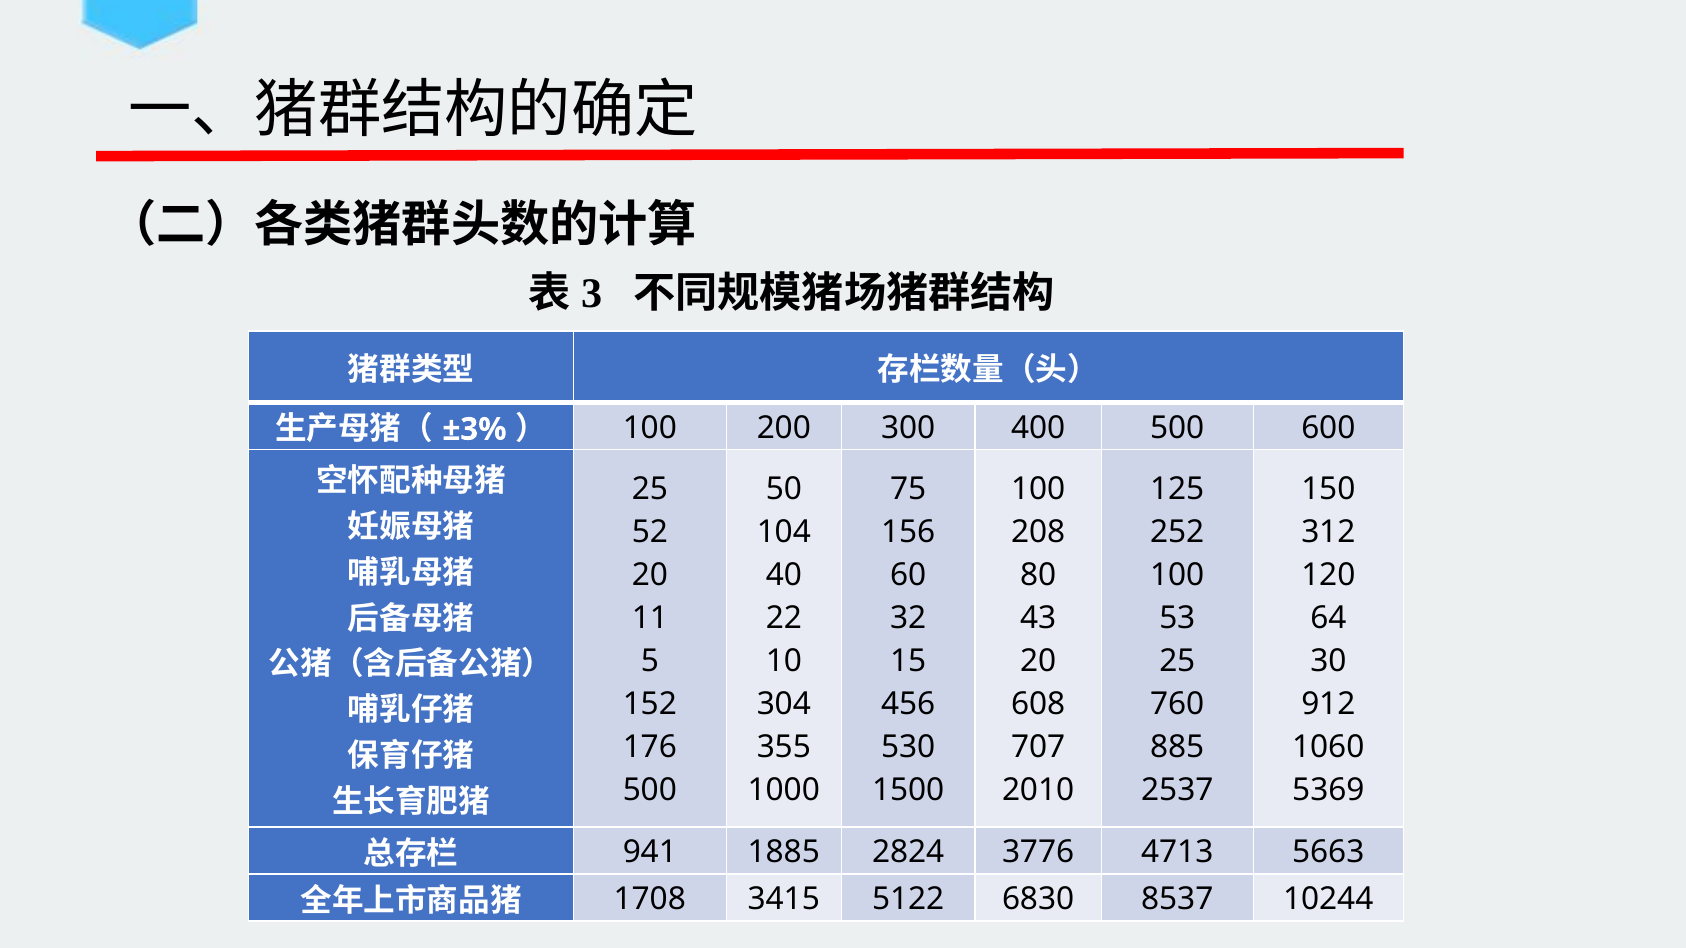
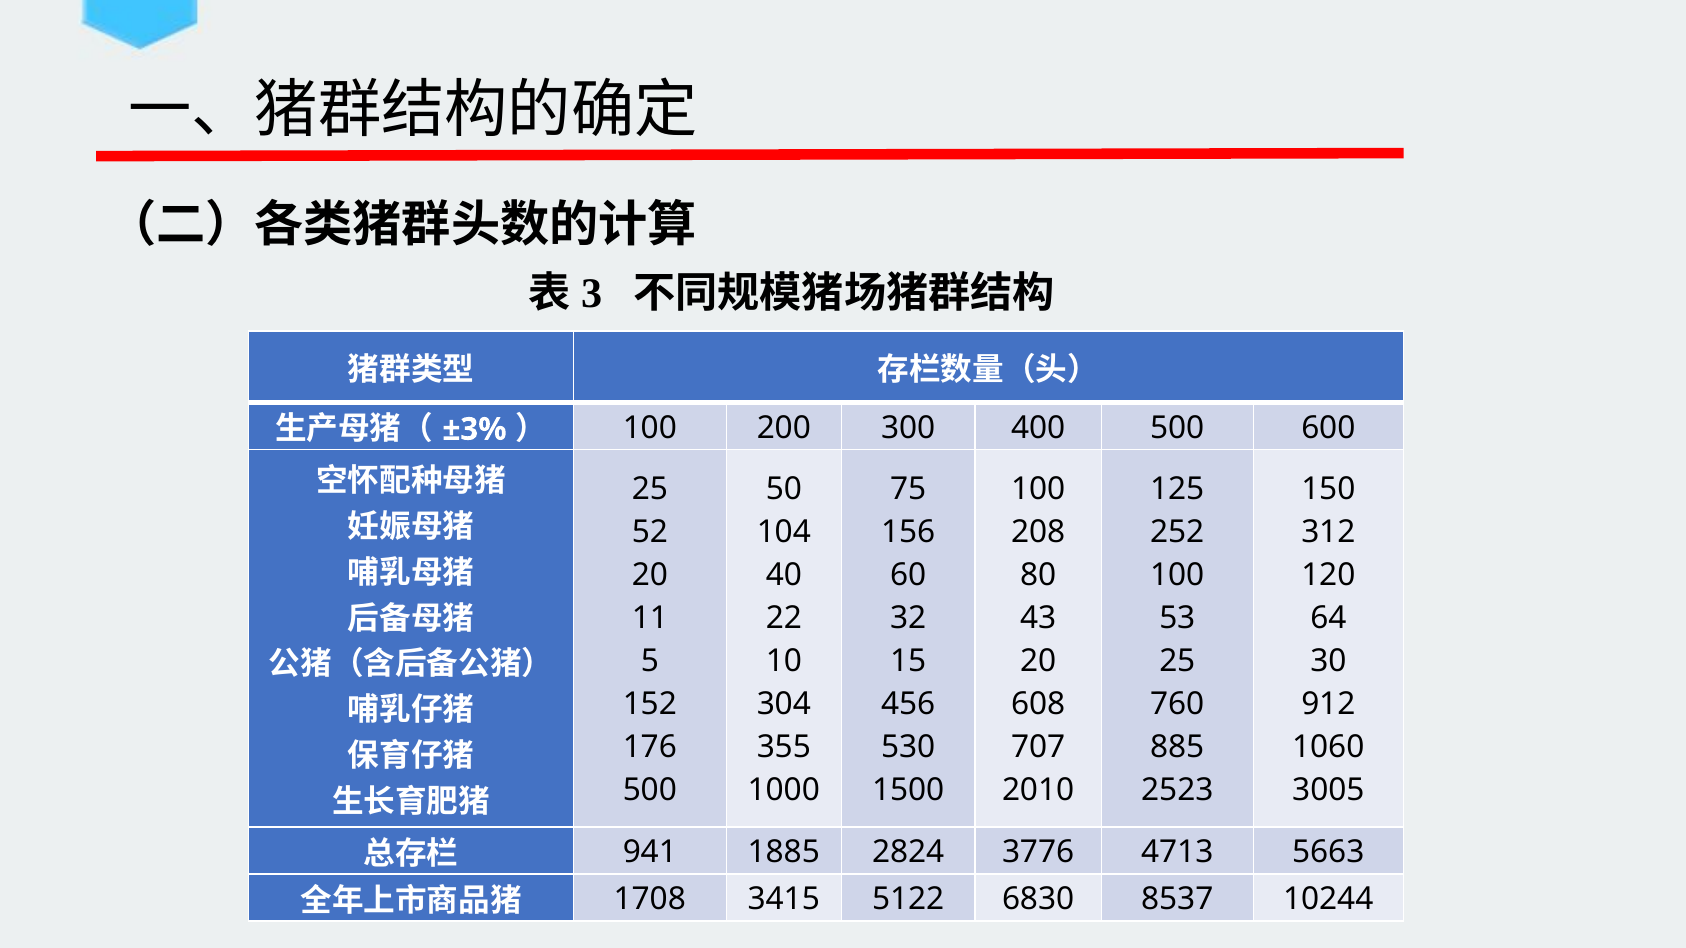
2537: 2537 -> 2523
5369: 5369 -> 3005
